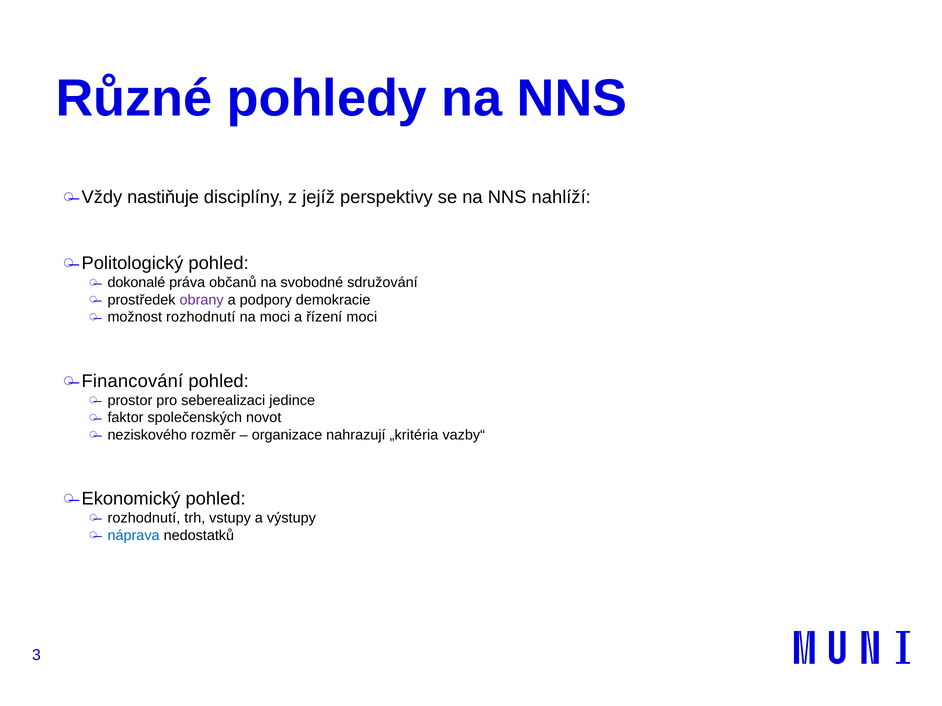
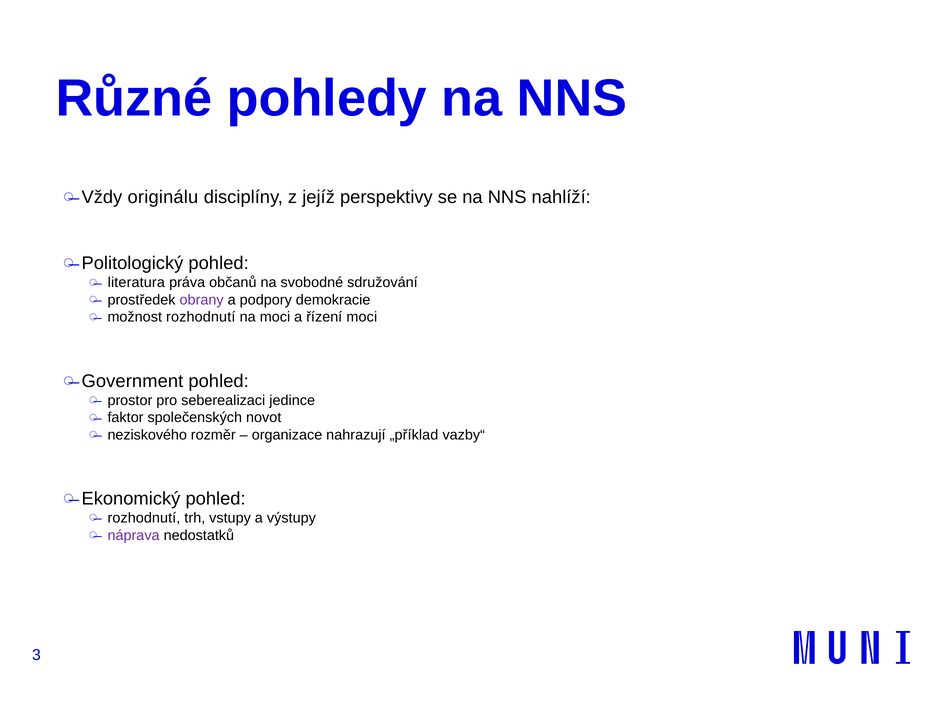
nastiňuje: nastiňuje -> originálu
dokonalé: dokonalé -> literatura
Financování: Financování -> Government
„kritéria: „kritéria -> „příklad
náprava colour: blue -> purple
